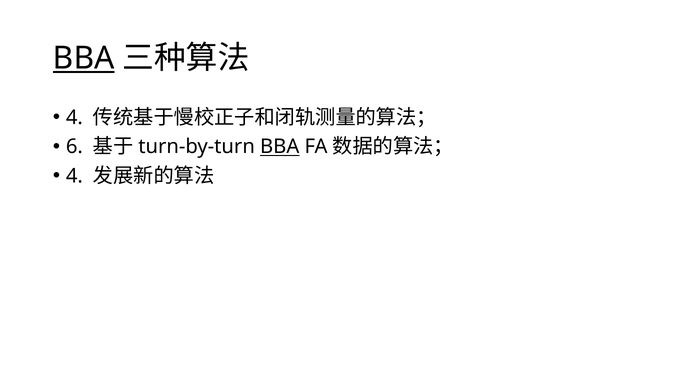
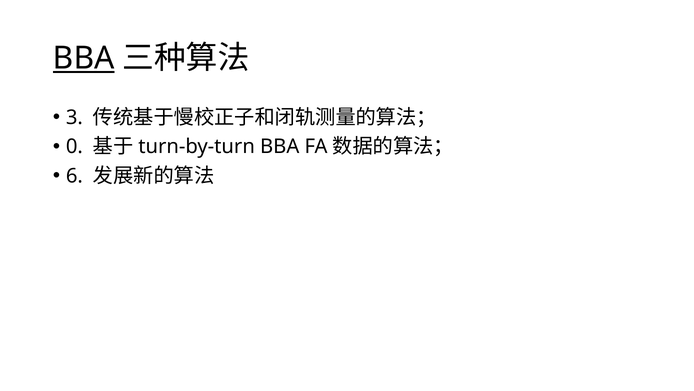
4 at (74, 117): 4 -> 3
6: 6 -> 0
BBA at (280, 146) underline: present -> none
4 at (74, 176): 4 -> 6
